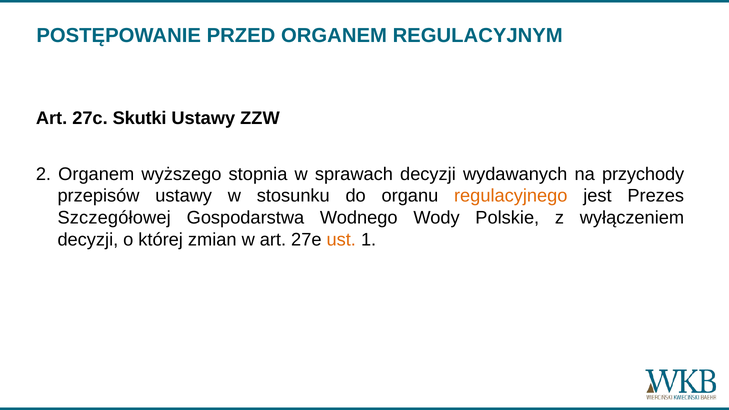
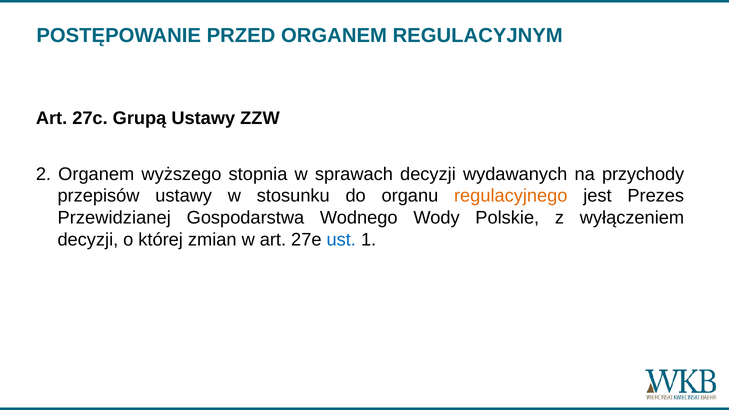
Skutki: Skutki -> Grupą
Szczegółowej: Szczegółowej -> Przewidzianej
ust colour: orange -> blue
